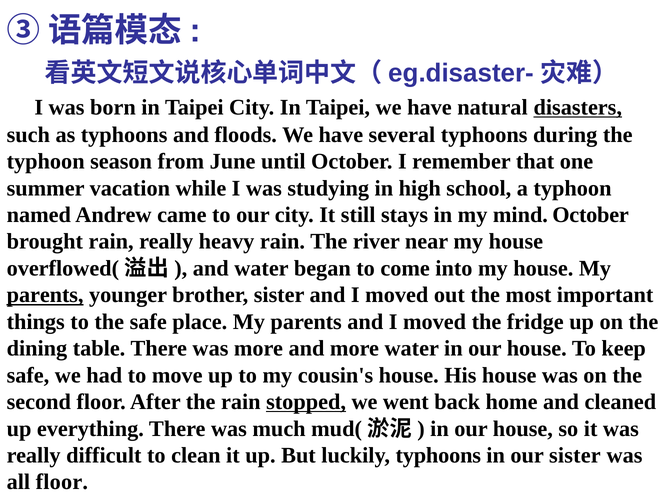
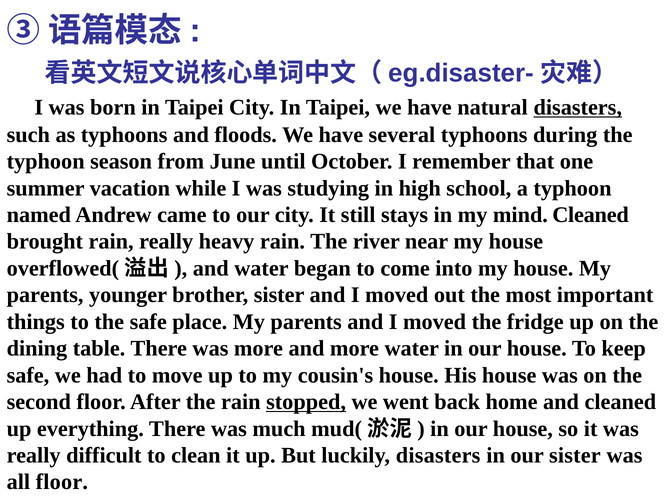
mind October: October -> Cleaned
parents at (45, 295) underline: present -> none
luckily typhoons: typhoons -> disasters
